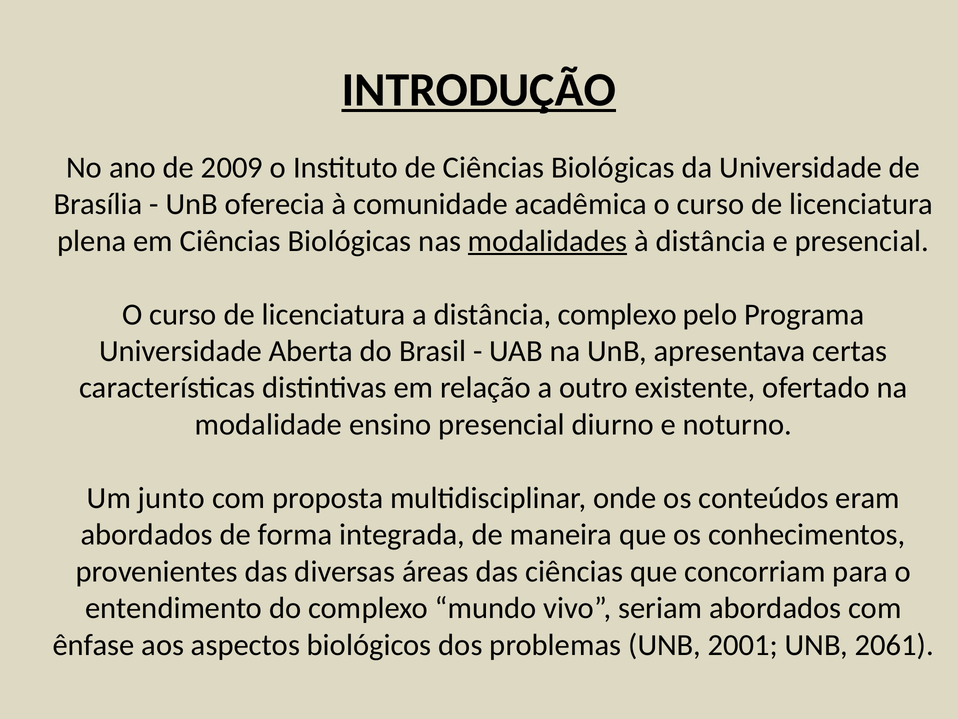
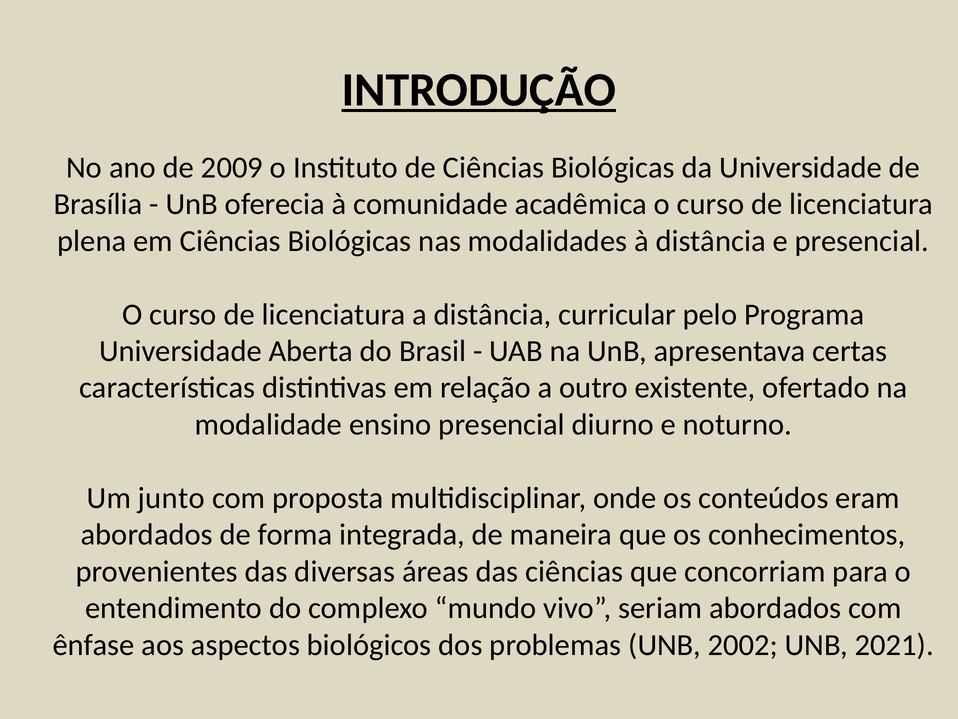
modalidades underline: present -> none
distância complexo: complexo -> curricular
2001: 2001 -> 2002
2061: 2061 -> 2021
